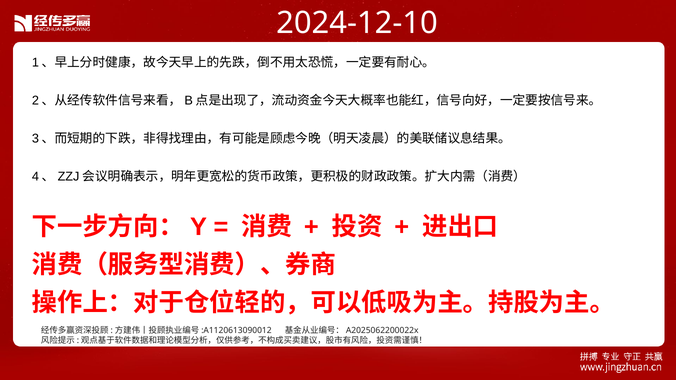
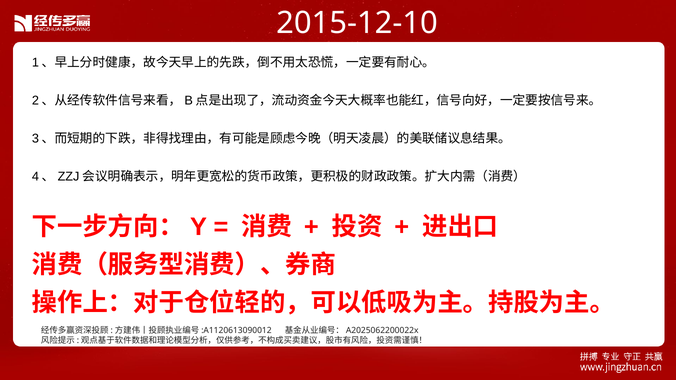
2024-12-10: 2024-12-10 -> 2015-12-10
